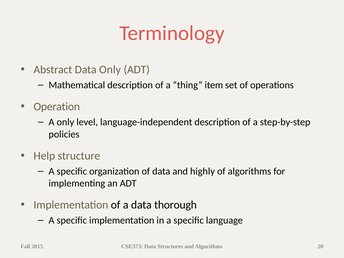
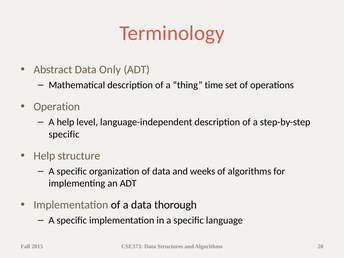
item: item -> time
A only: only -> help
policies at (64, 134): policies -> specific
highly: highly -> weeks
